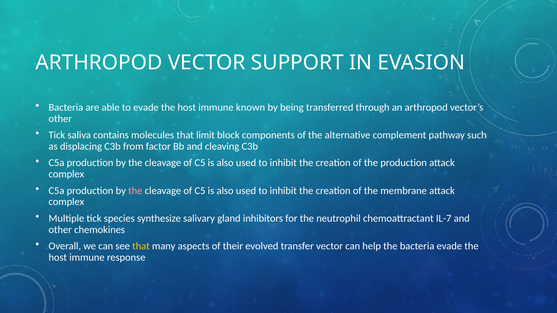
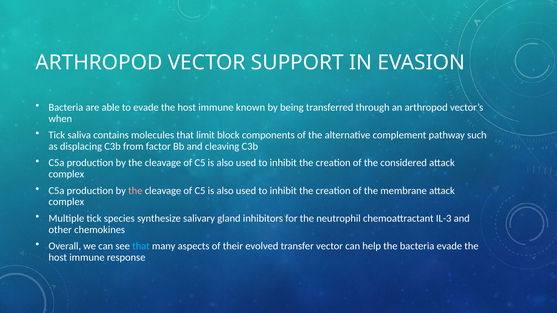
other at (60, 119): other -> when
the production: production -> considered
IL-7: IL-7 -> IL-3
that at (141, 246) colour: yellow -> light blue
